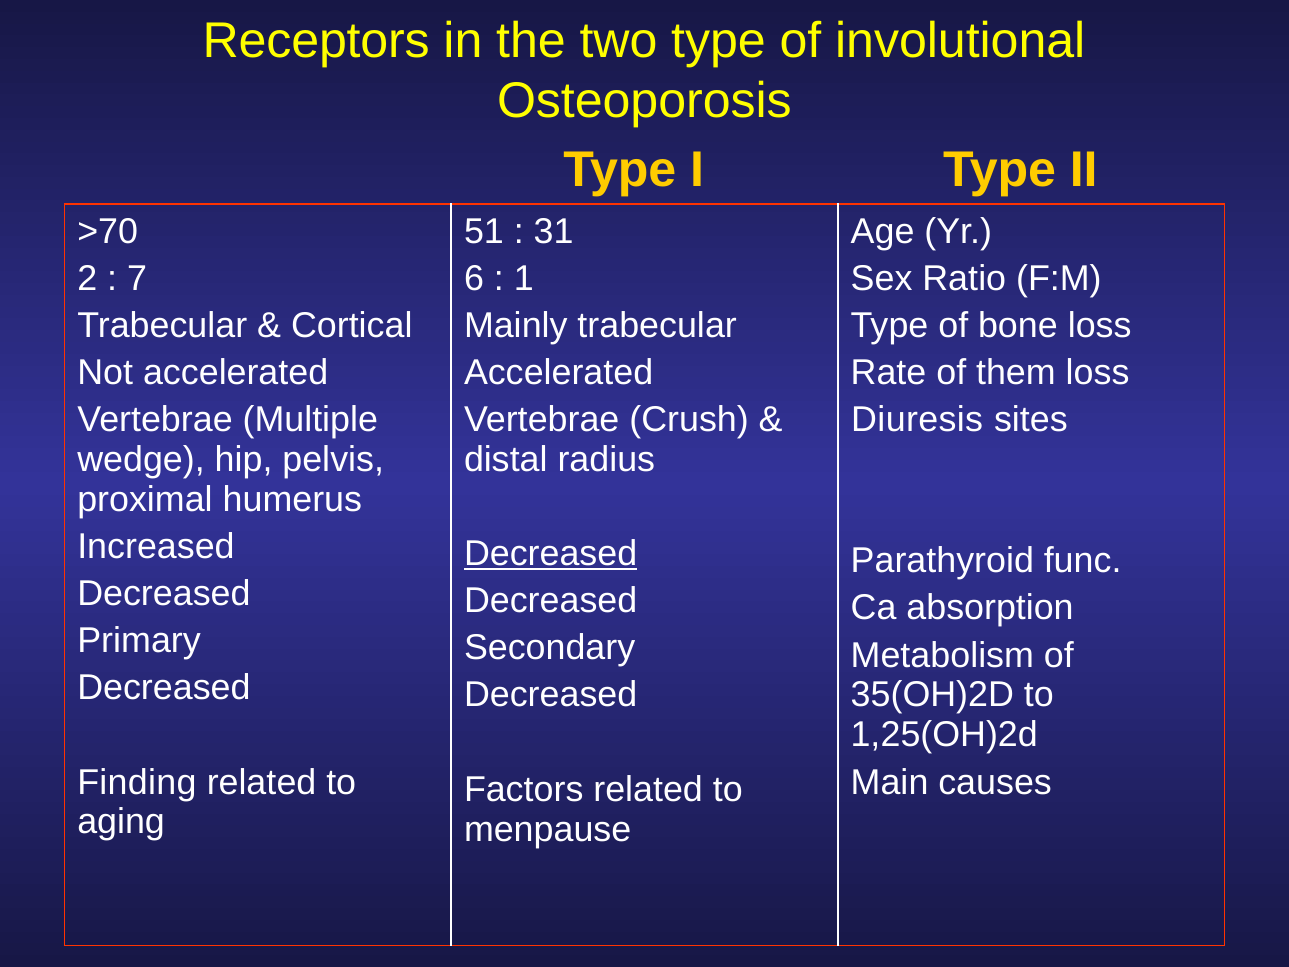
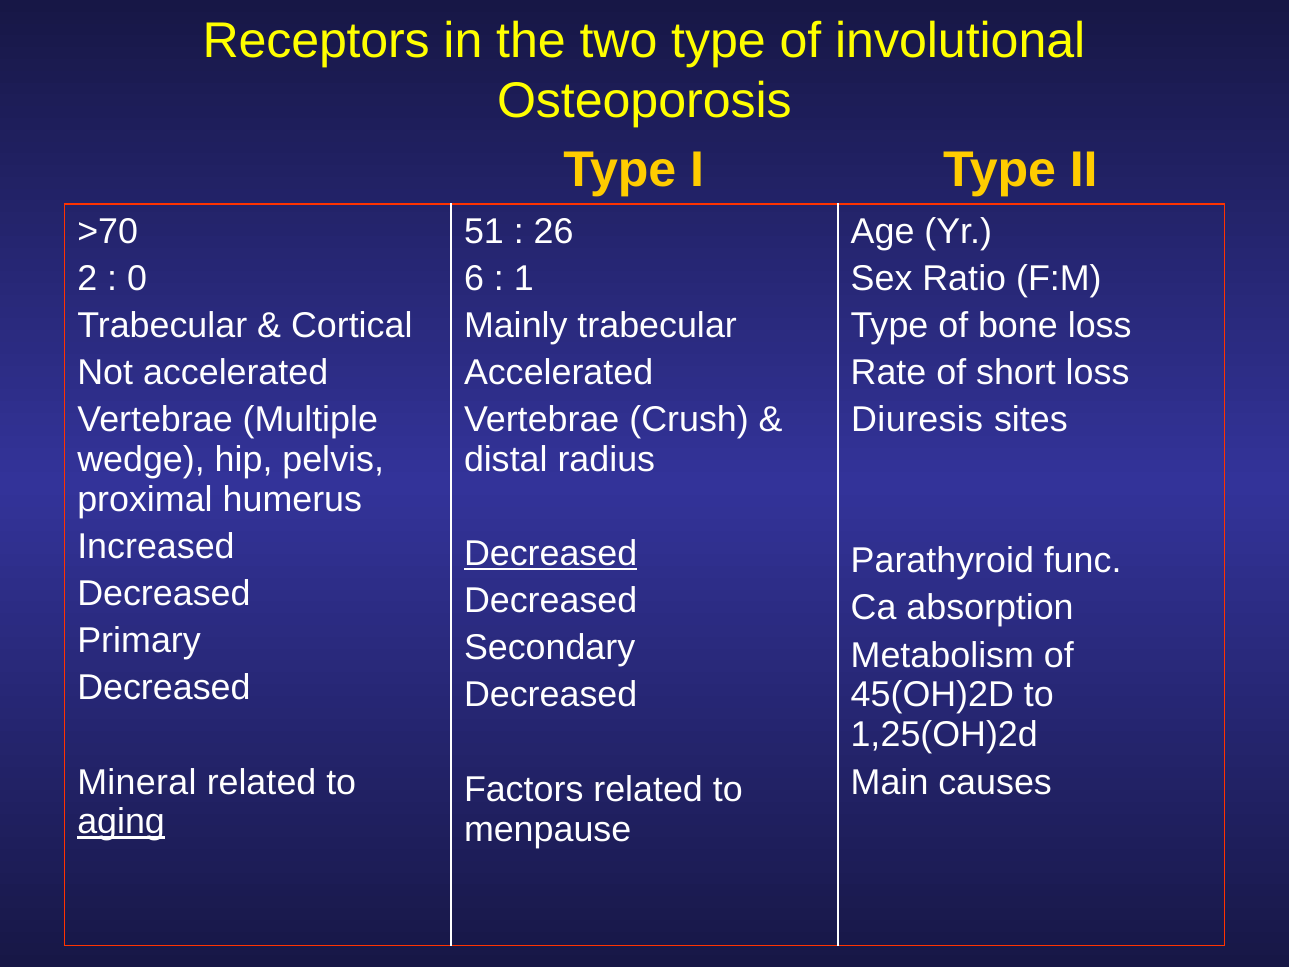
31: 31 -> 26
7: 7 -> 0
them: them -> short
35(OH)2D: 35(OH)2D -> 45(OH)2D
Finding: Finding -> Mineral
aging underline: none -> present
